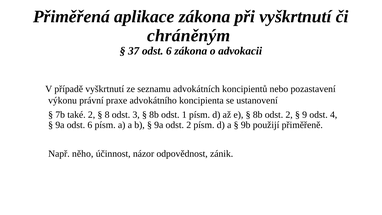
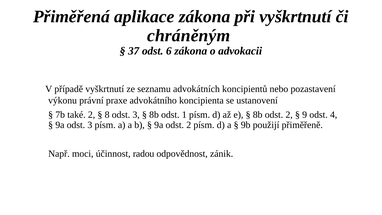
9a odst 6: 6 -> 3
něho: něho -> moci
názor: názor -> radou
